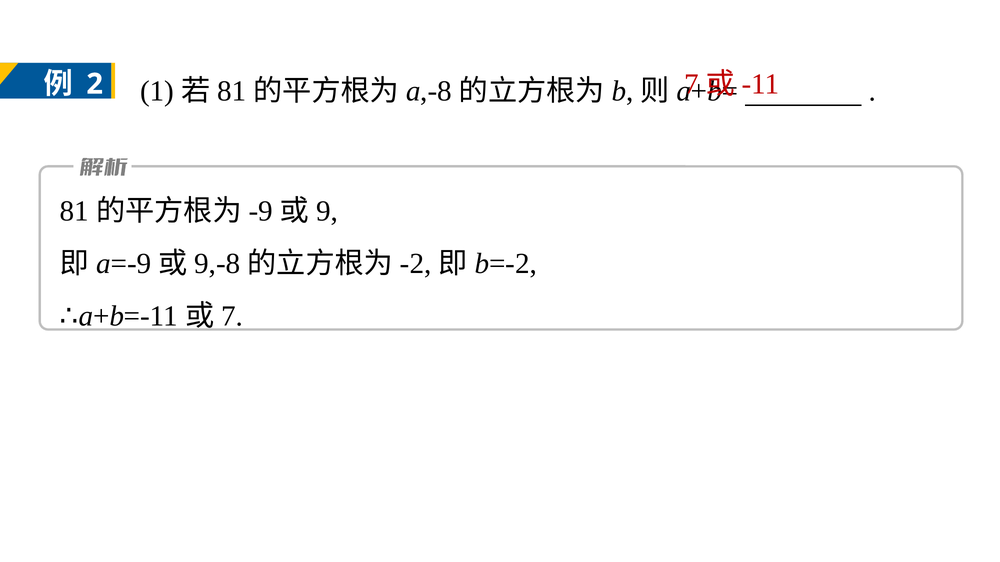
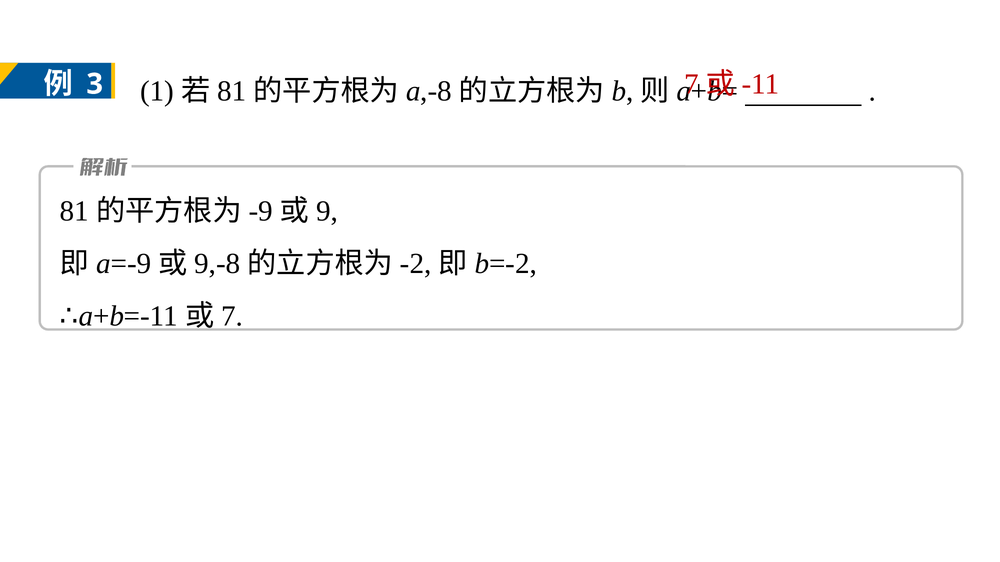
2: 2 -> 3
